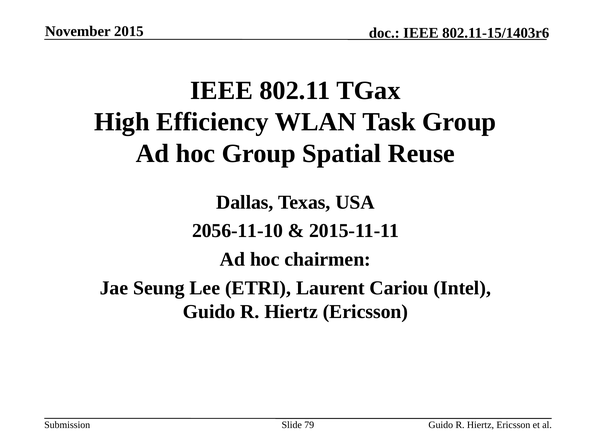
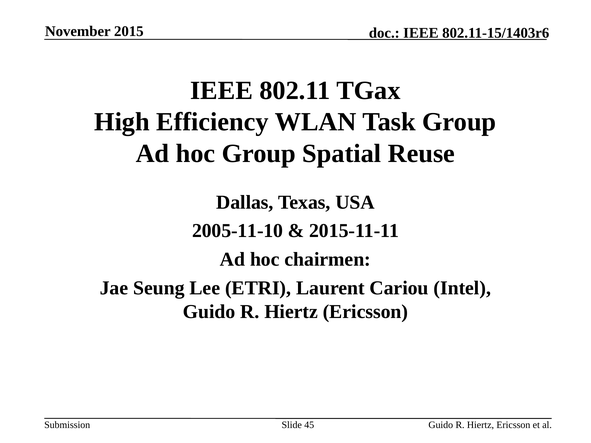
2056-11-10: 2056-11-10 -> 2005-11-10
79: 79 -> 45
